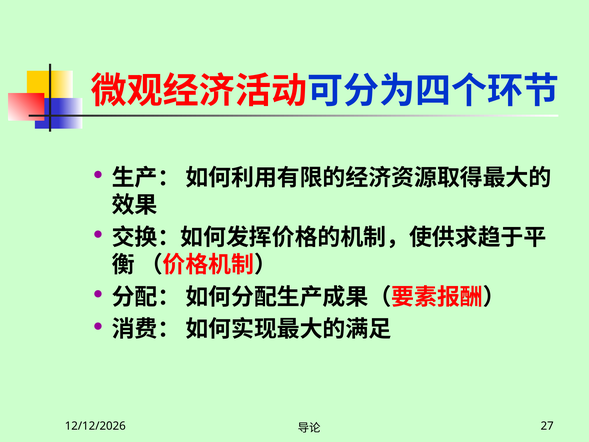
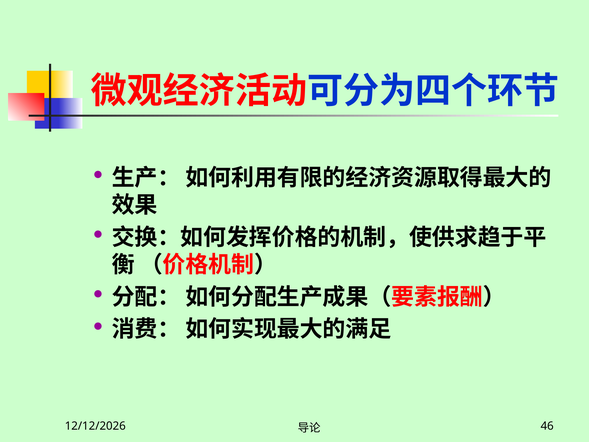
27: 27 -> 46
